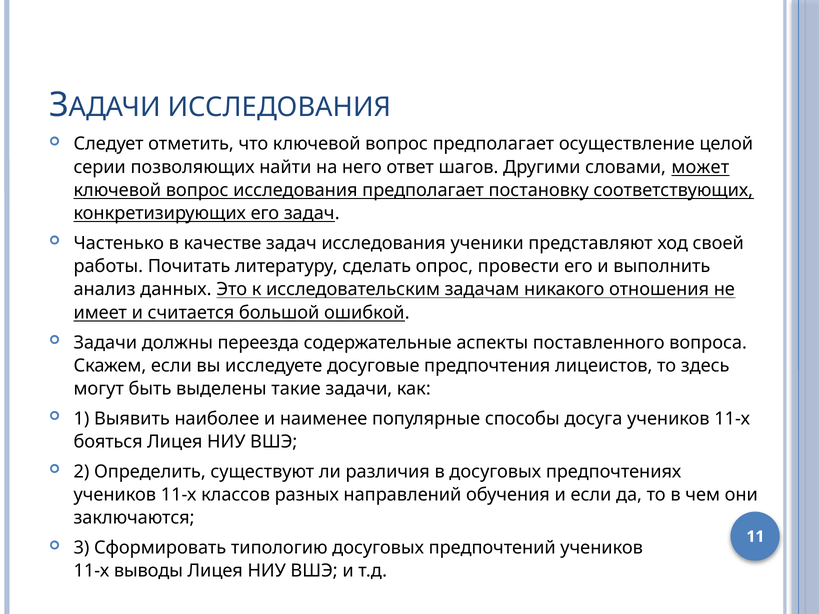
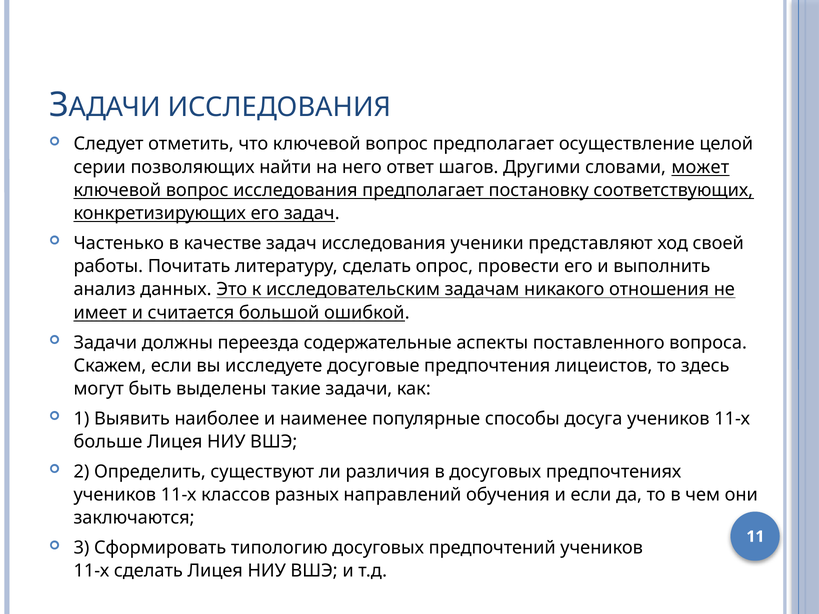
бояться: бояться -> больше
11-х выводы: выводы -> сделать
